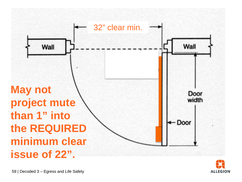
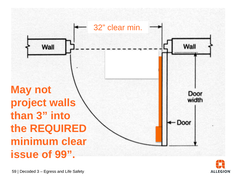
mute: mute -> walls
than 1: 1 -> 3
22: 22 -> 99
